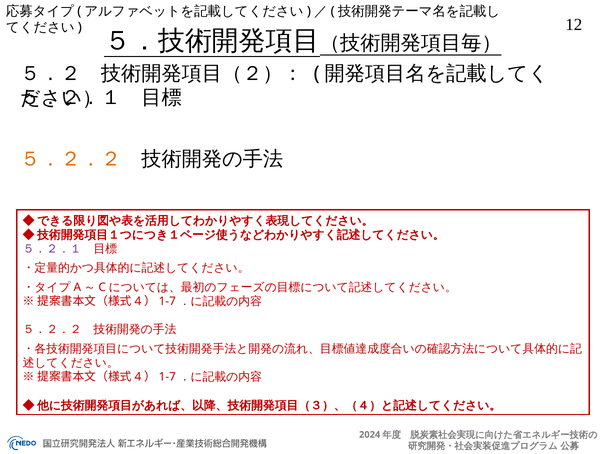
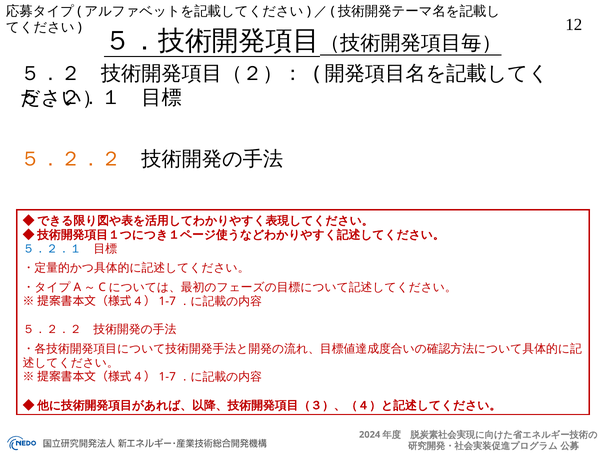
５．２．１ at (52, 249) colour: purple -> blue
